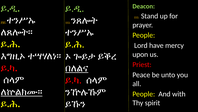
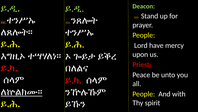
በለልና underline: present -> none
